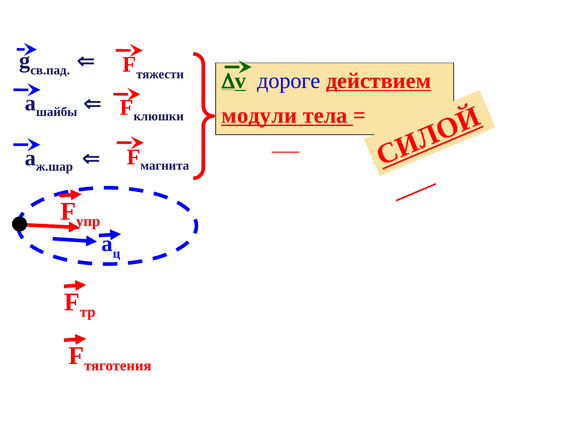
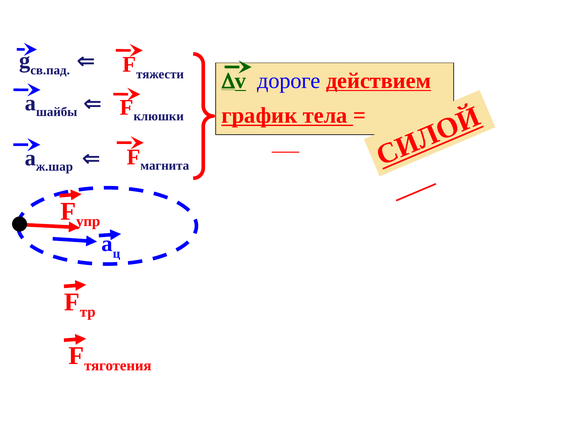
модули: модули -> график
